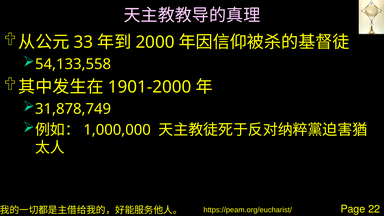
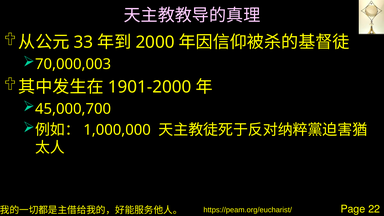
54,133,558: 54,133,558 -> 70,000,003
31,878,749: 31,878,749 -> 45,000,700
